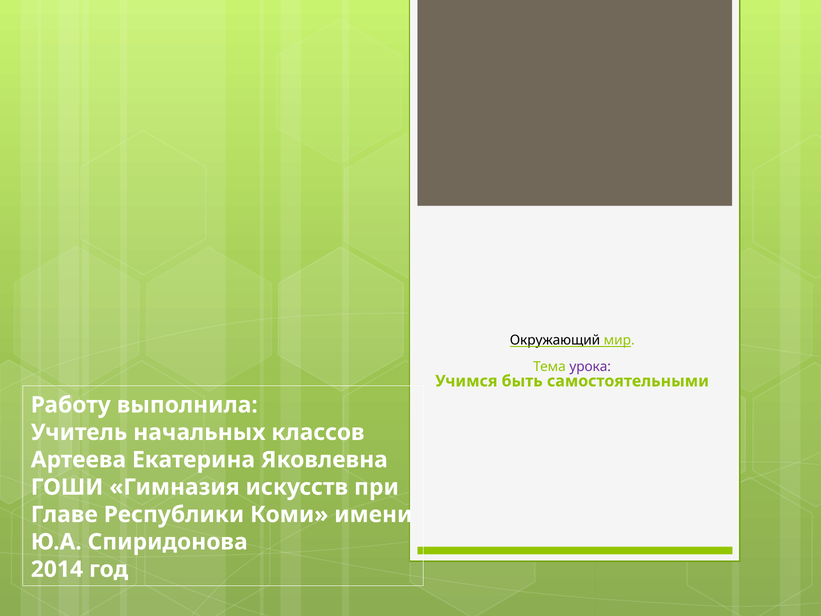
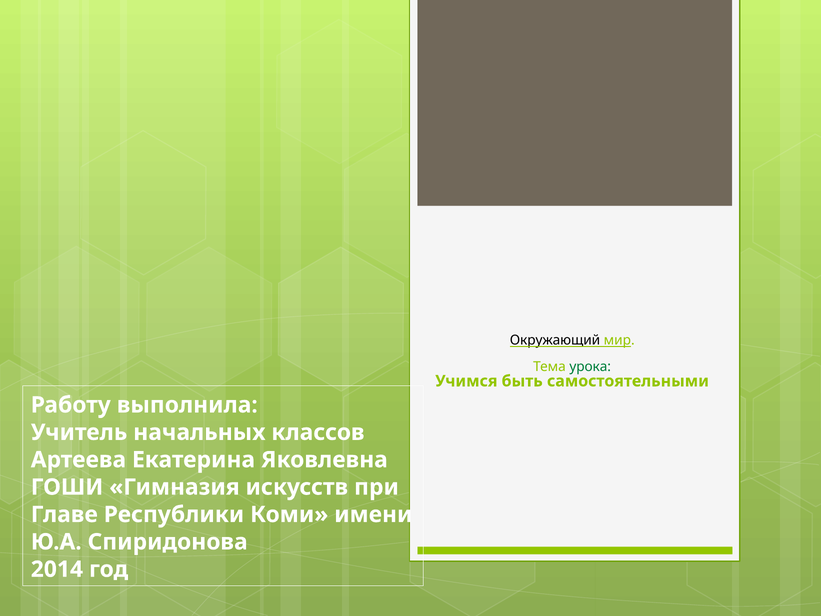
урока colour: purple -> green
